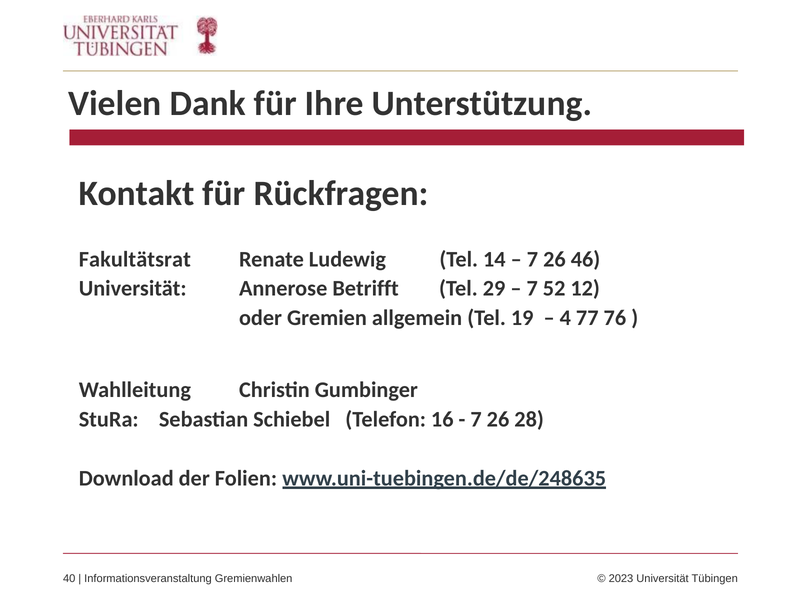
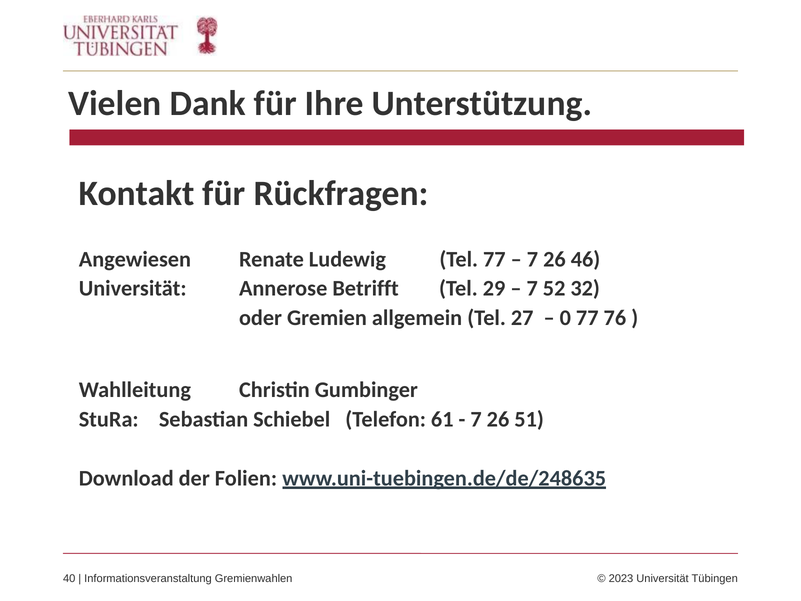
Fakultätsrat: Fakultätsrat -> Angewiesen
Tel 14: 14 -> 77
12: 12 -> 32
19: 19 -> 27
4: 4 -> 0
16: 16 -> 61
28: 28 -> 51
